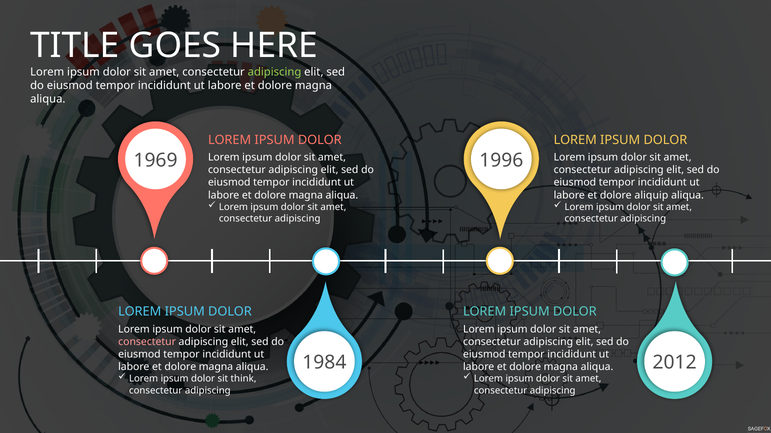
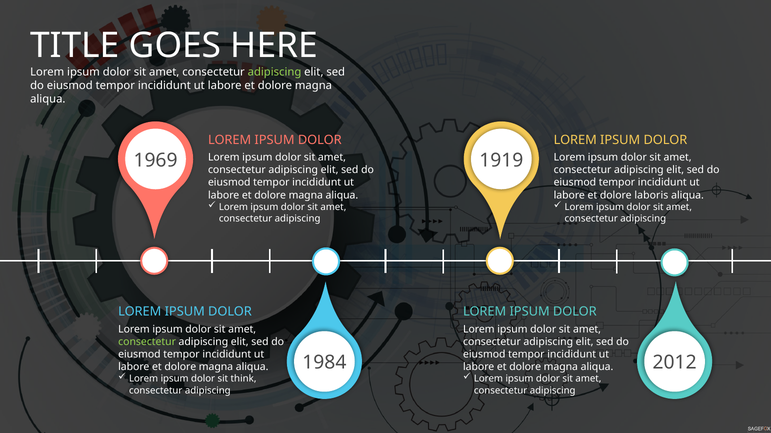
1996: 1996 -> 1919
aliquip: aliquip -> laboris
consectetur at (147, 342) colour: pink -> light green
